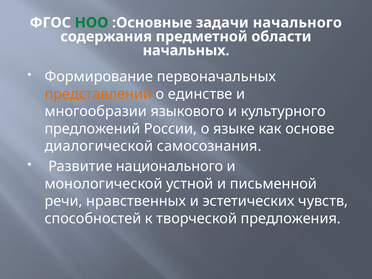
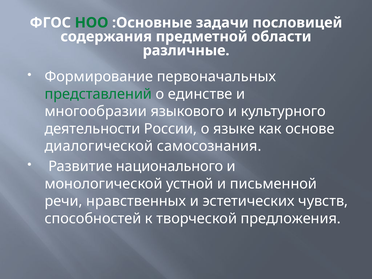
начального: начального -> пословицей
начальных: начальных -> различные
представлений colour: orange -> green
предложений: предложений -> деятельности
